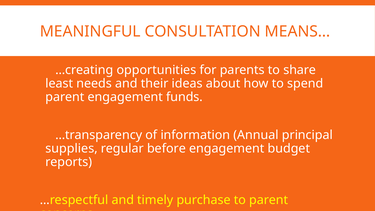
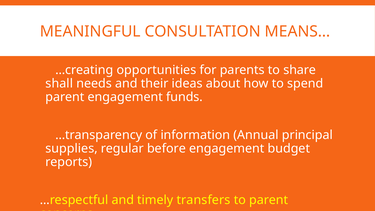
least: least -> shall
purchase: purchase -> transfers
